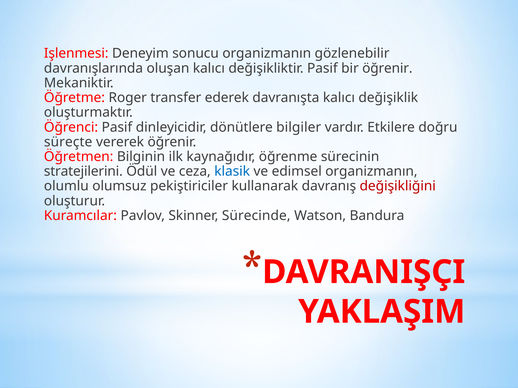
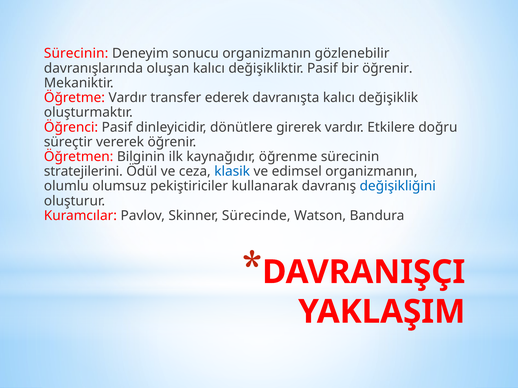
Işlenmesi at (76, 54): Işlenmesi -> Sürecinin
Öğretme Roger: Roger -> Vardır
bilgiler: bilgiler -> girerek
süreçte: süreçte -> süreçtir
değişikliğini colour: red -> blue
